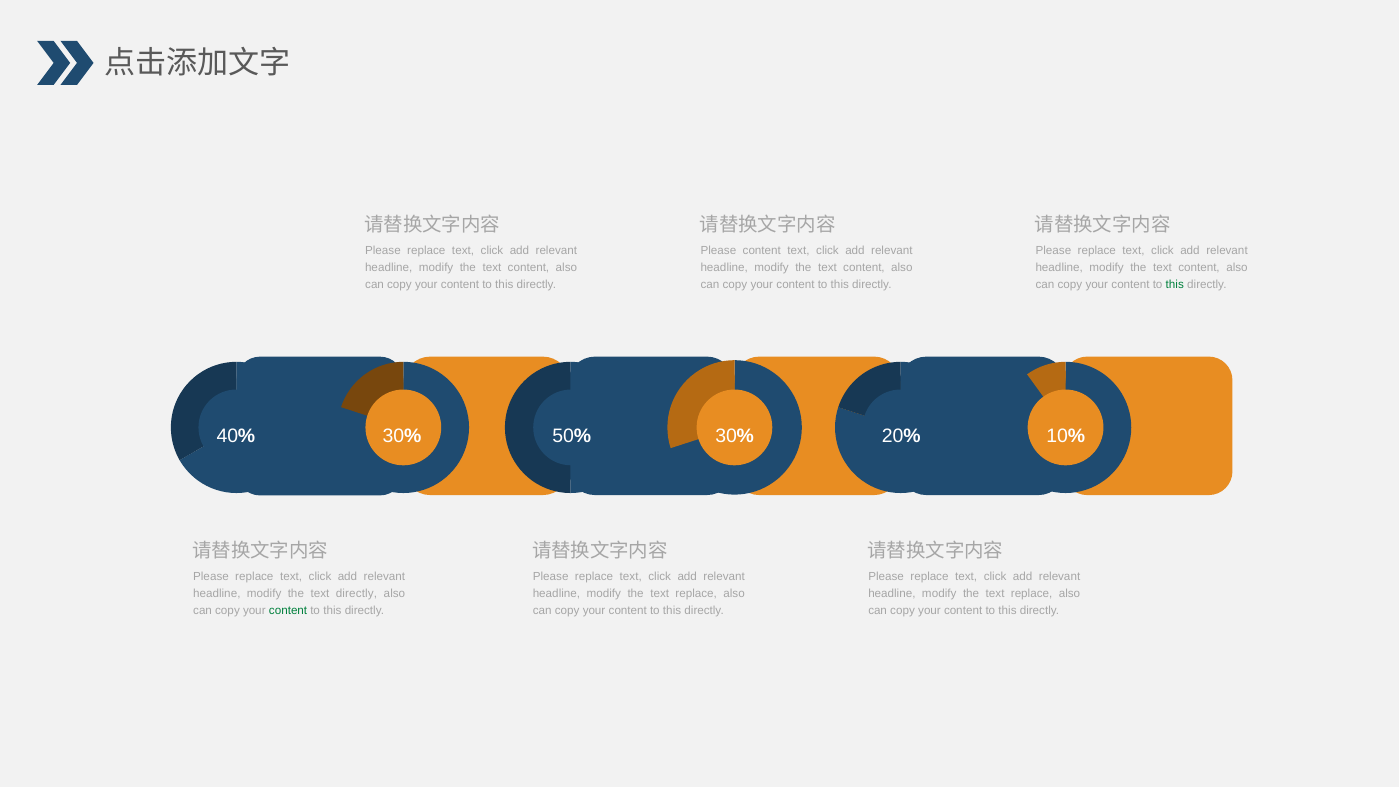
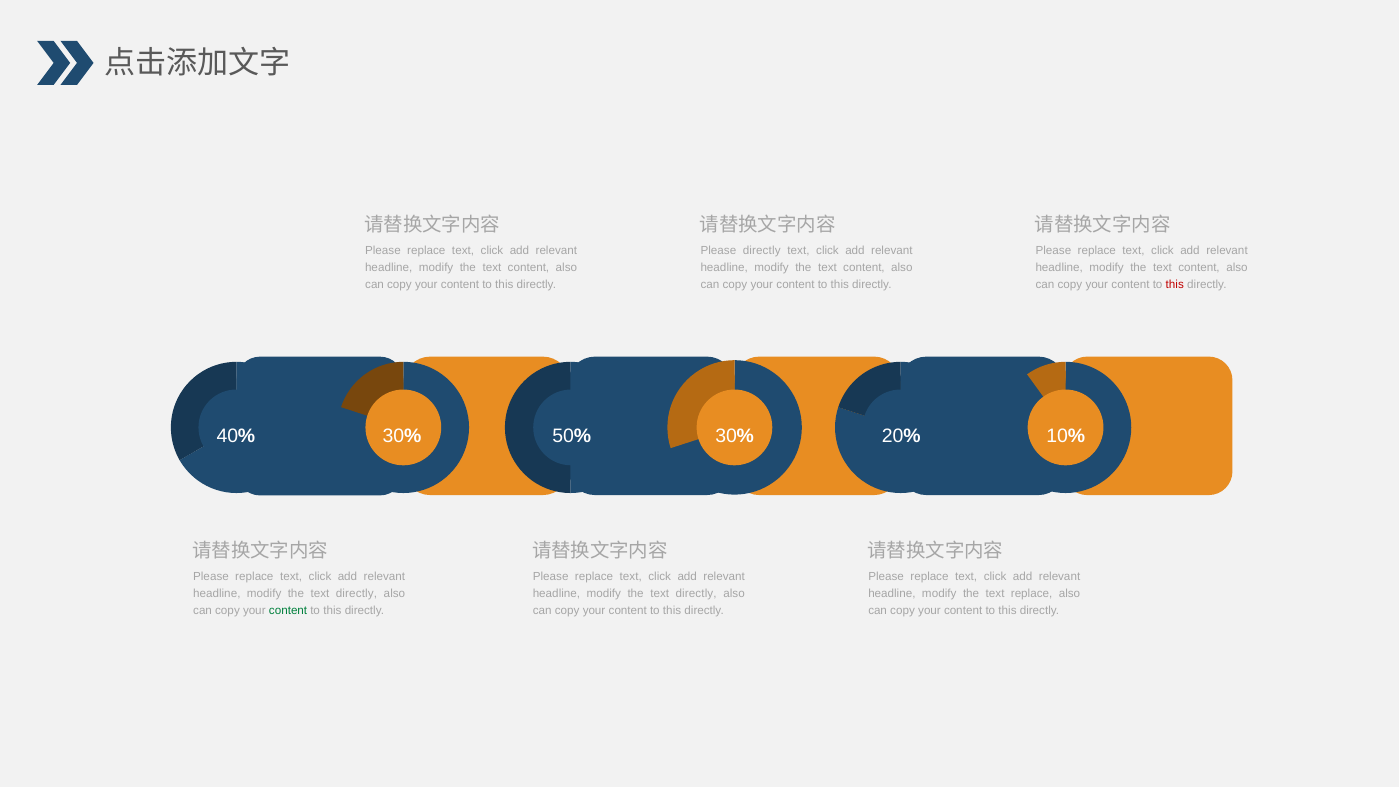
Please content: content -> directly
this at (1175, 284) colour: green -> red
replace at (696, 594): replace -> directly
